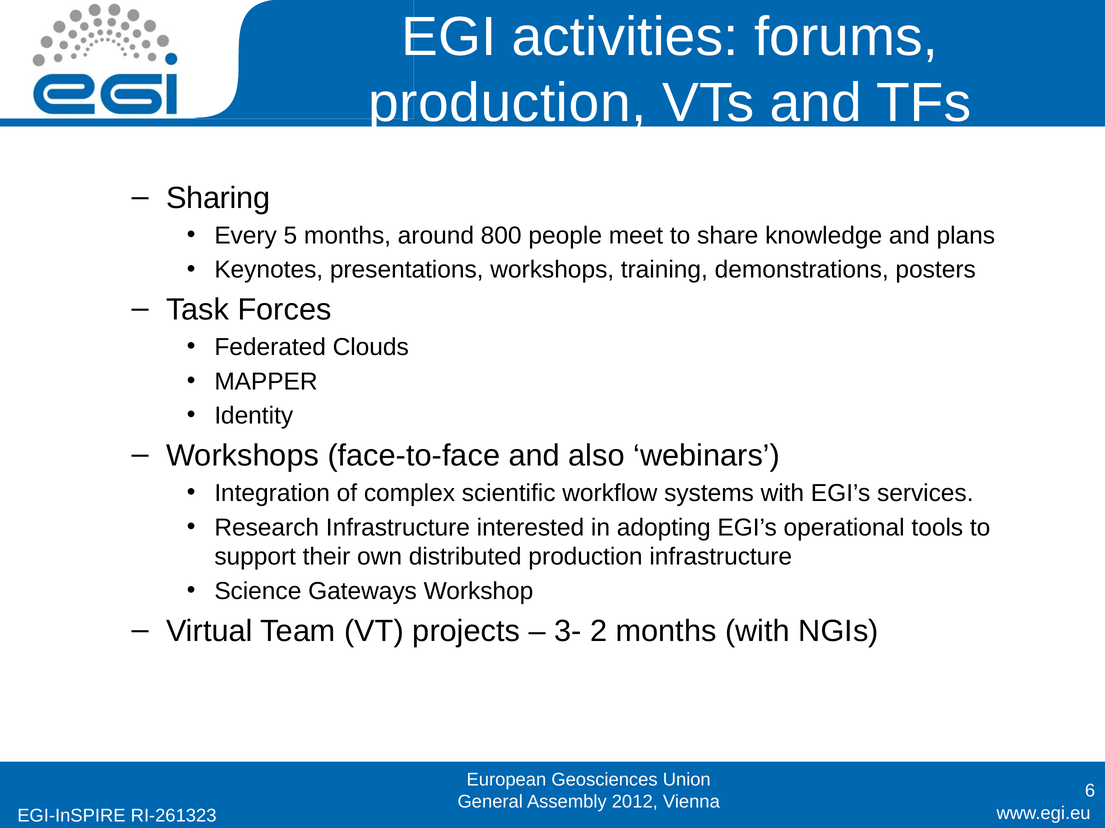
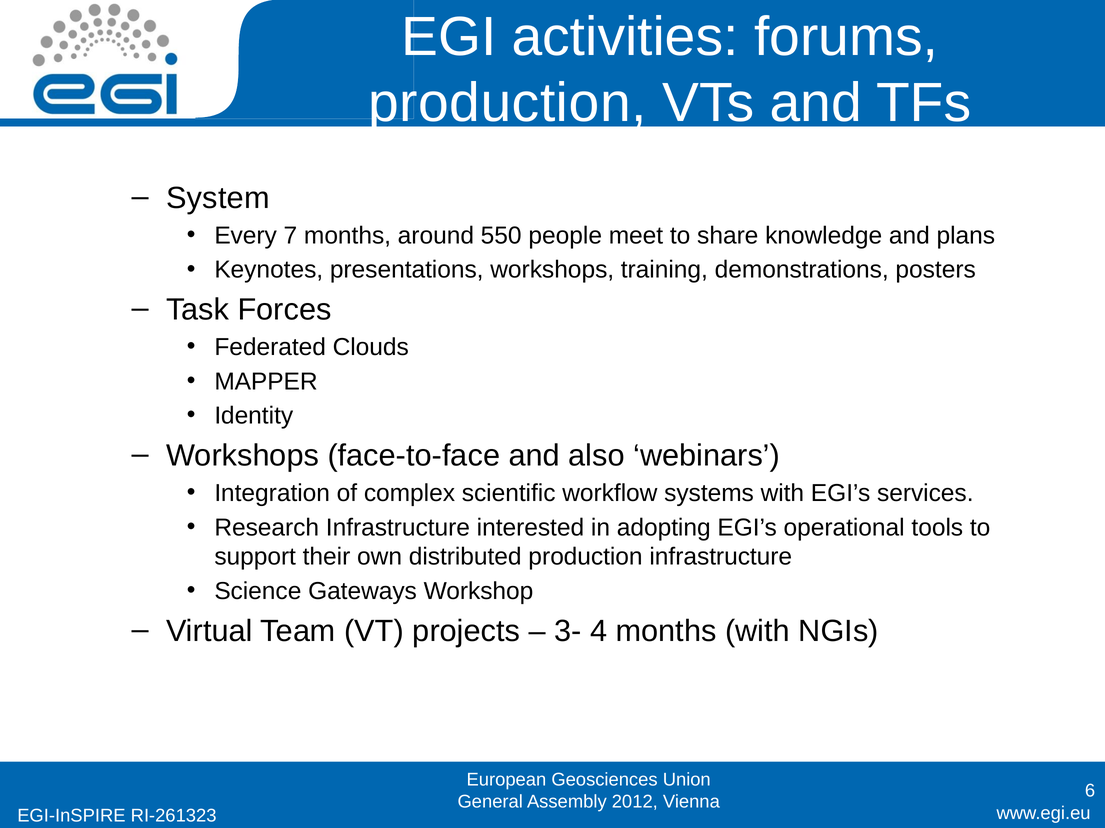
Sharing: Sharing -> System
5: 5 -> 7
800: 800 -> 550
2: 2 -> 4
